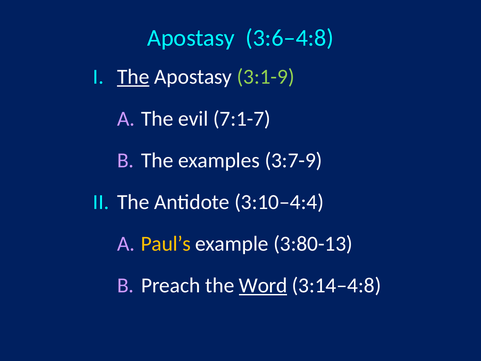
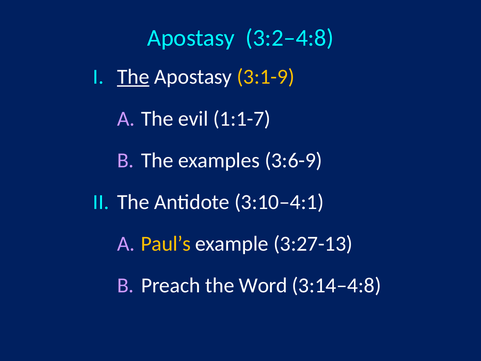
3:6‒4:8: 3:6‒4:8 -> 3:2‒4:8
3:1-9 colour: light green -> yellow
7:1-7: 7:1-7 -> 1:1-7
3:7-9: 3:7-9 -> 3:6-9
3:10‒4:4: 3:10‒4:4 -> 3:10‒4:1
3:80-13: 3:80-13 -> 3:27-13
Word underline: present -> none
